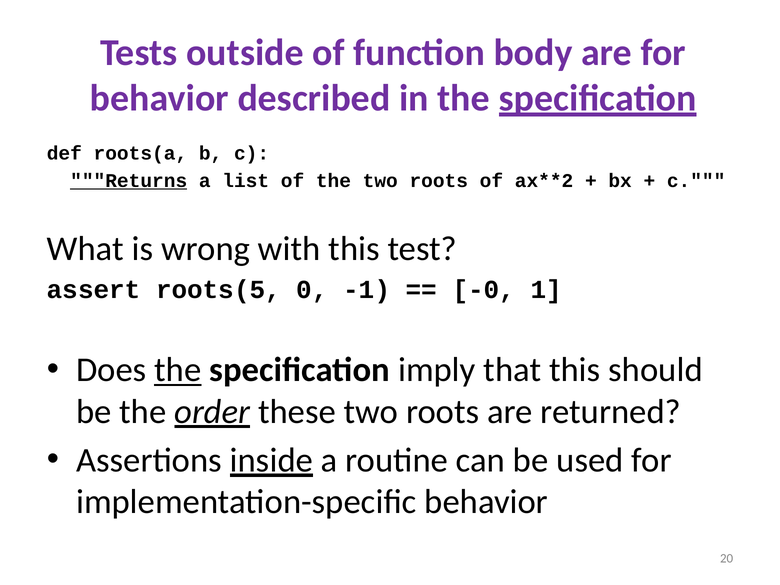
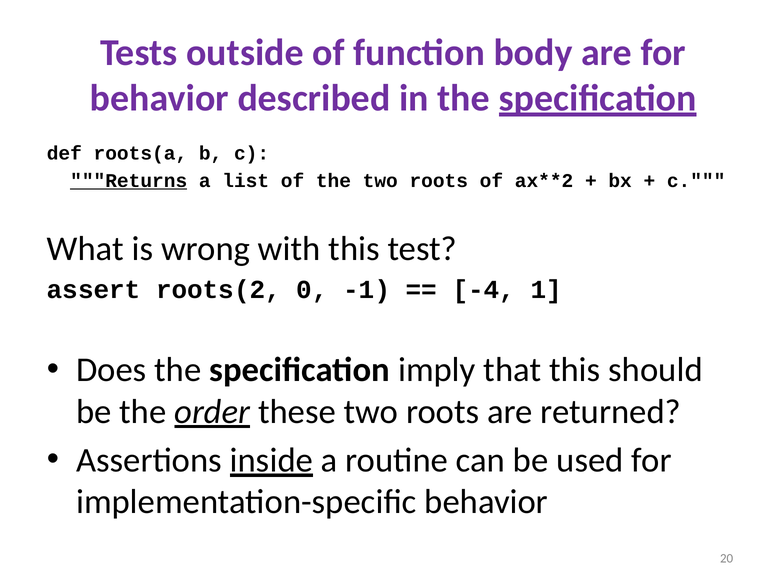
roots(5: roots(5 -> roots(2
-0: -0 -> -4
the at (178, 370) underline: present -> none
